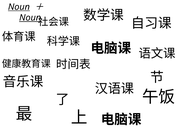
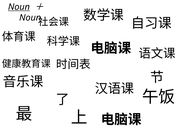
Noun at (30, 18) underline: present -> none
